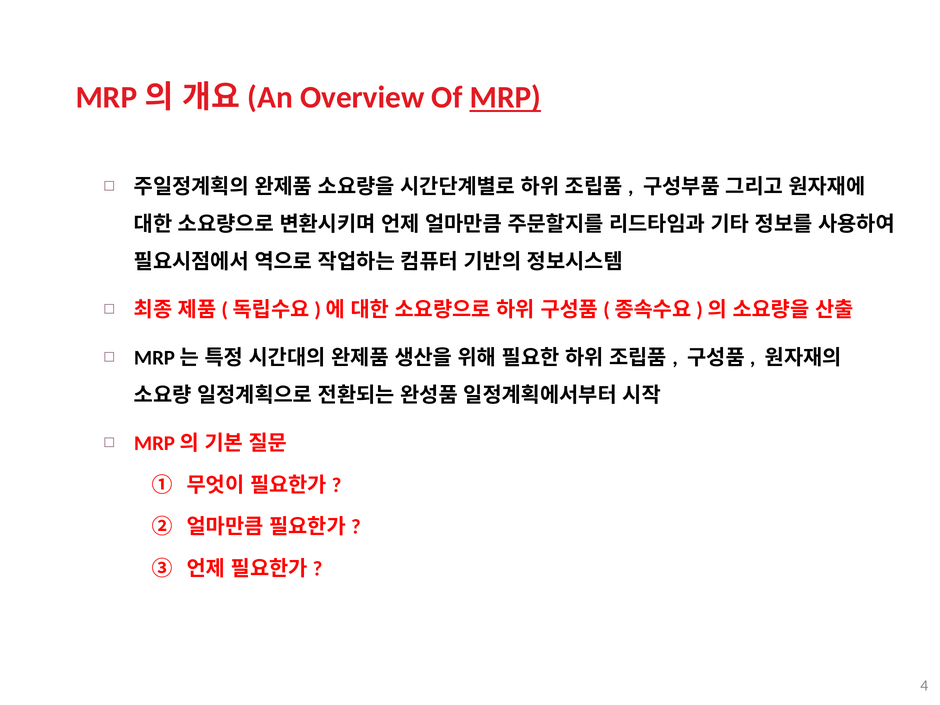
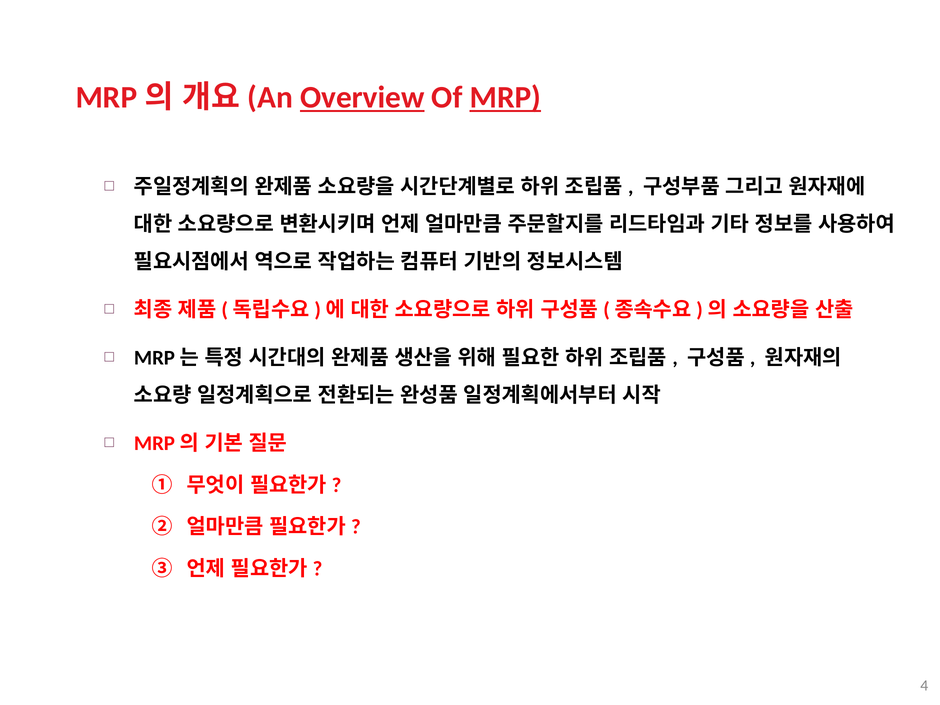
Overview underline: none -> present
